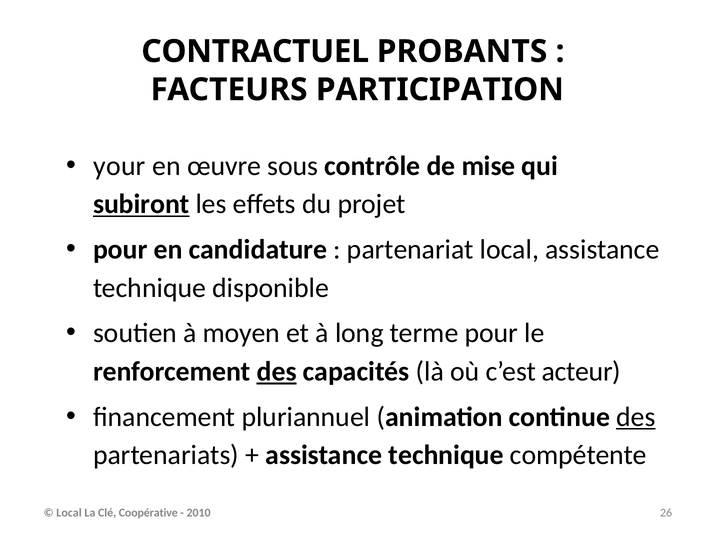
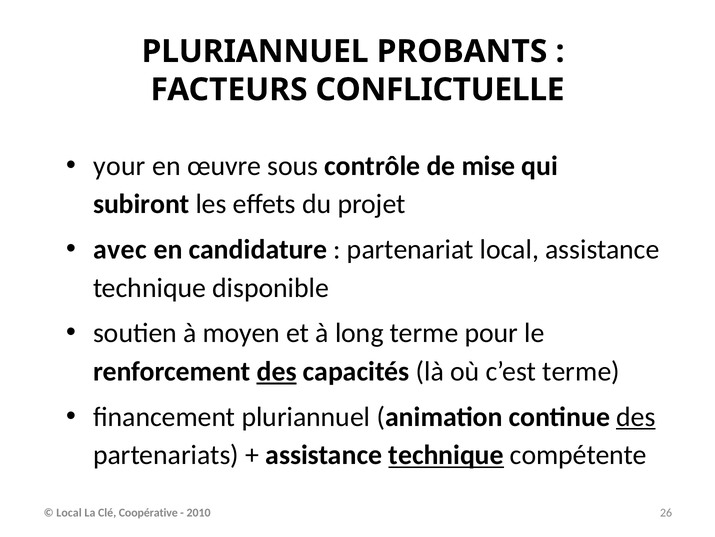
CONTRACTUEL at (255, 51): CONTRACTUEL -> PLURIANNUEL
PARTICIPATION: PARTICIPATION -> CONFLICTUELLE
subiront underline: present -> none
pour at (120, 249): pour -> avec
c’est acteur: acteur -> terme
technique at (446, 455) underline: none -> present
